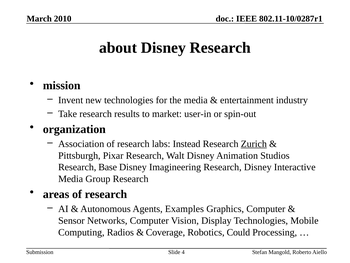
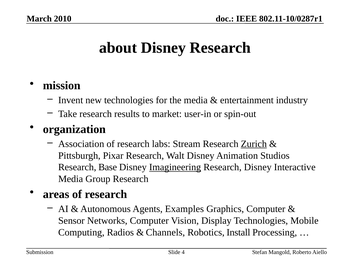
Instead: Instead -> Stream
Imagineering underline: none -> present
Coverage: Coverage -> Channels
Could: Could -> Install
